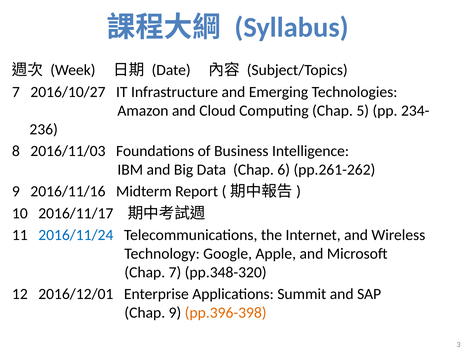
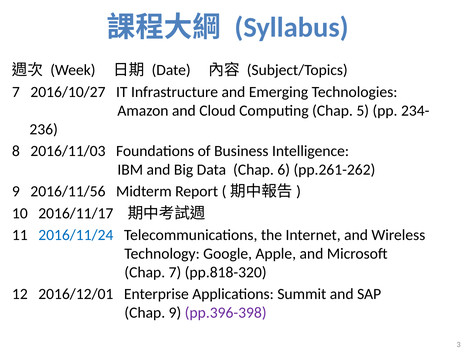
2016/11/16: 2016/11/16 -> 2016/11/56
pp.348-320: pp.348-320 -> pp.818-320
pp.396-398 colour: orange -> purple
